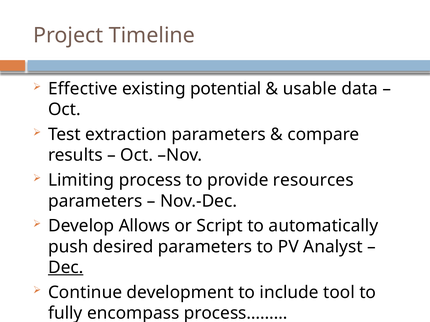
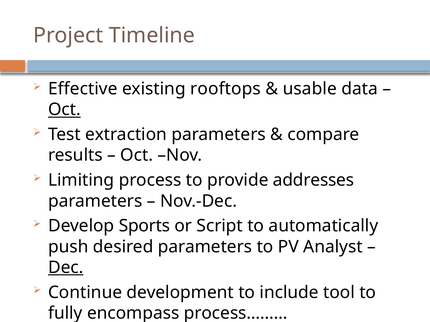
potential: potential -> rooftops
Oct at (64, 110) underline: none -> present
resources: resources -> addresses
Allows: Allows -> Sports
